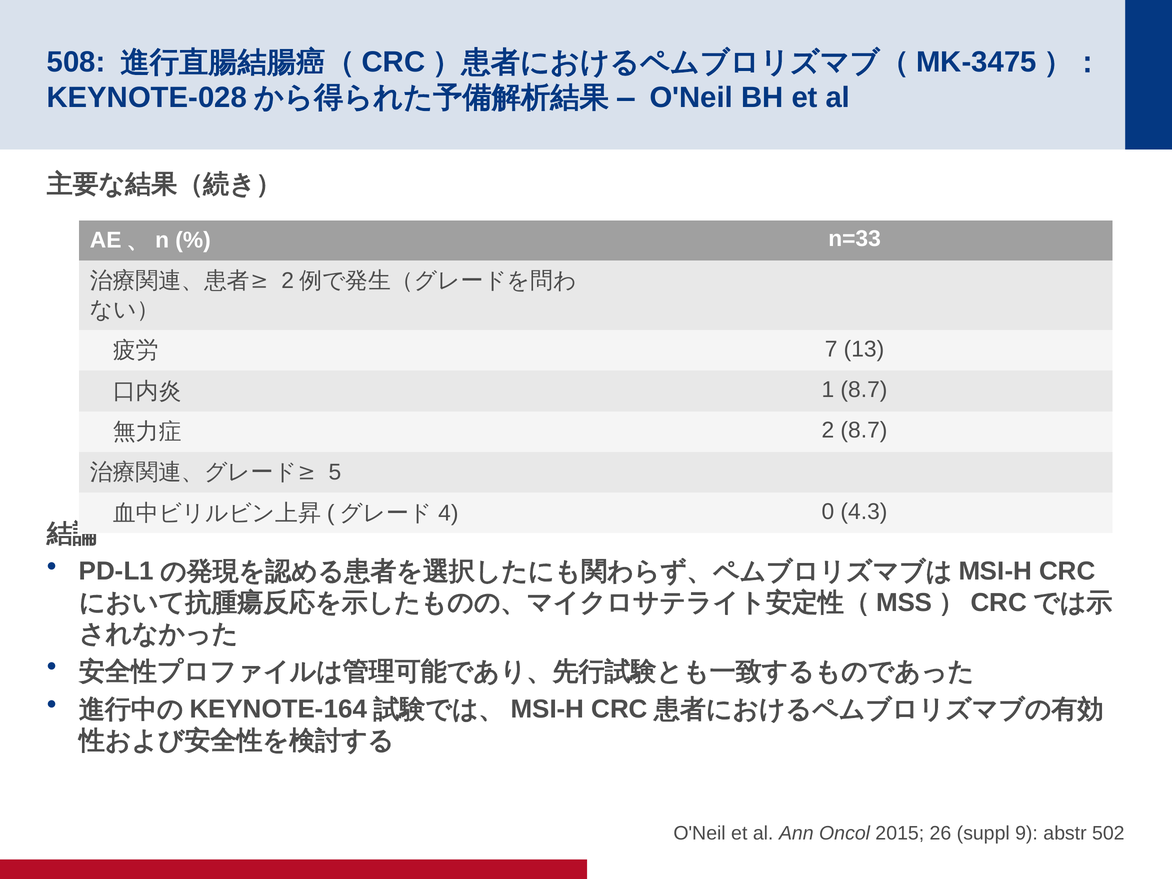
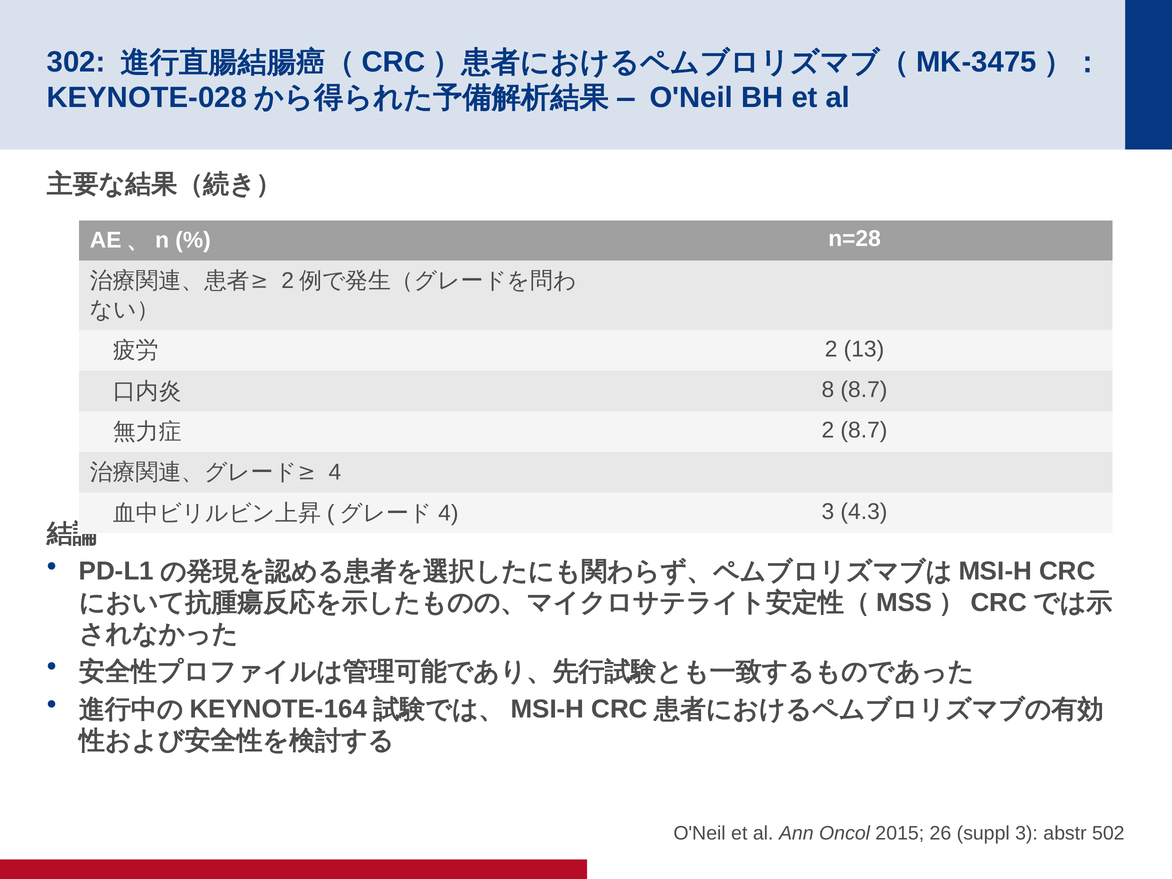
508: 508 -> 302
n=33: n=33 -> n=28
7 at (831, 349): 7 -> 2
1: 1 -> 8
5 at (335, 472): 5 -> 4
0 at (828, 512): 0 -> 3
suppl 9: 9 -> 3
